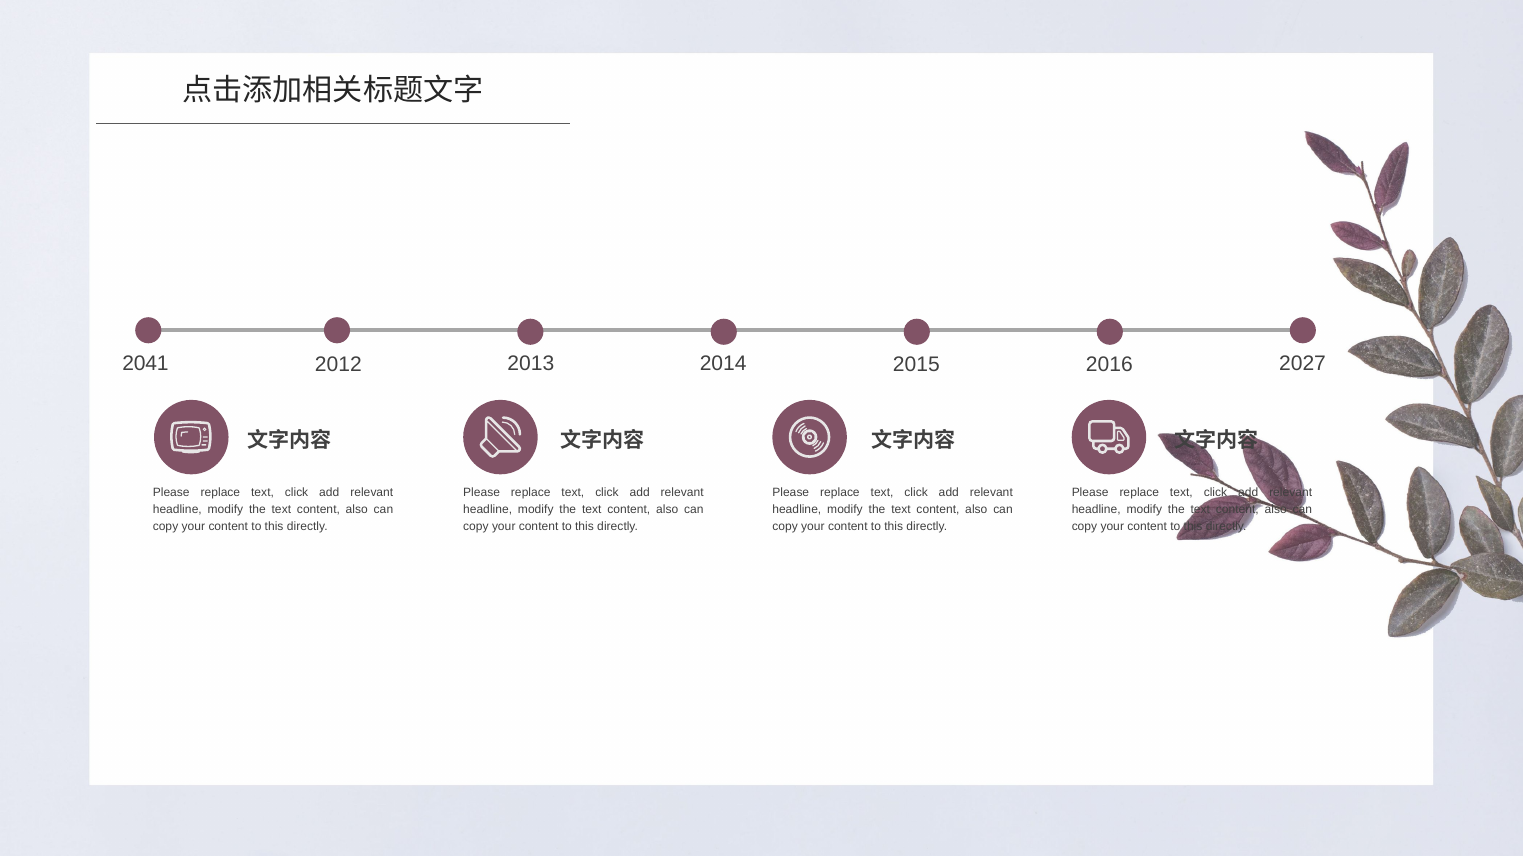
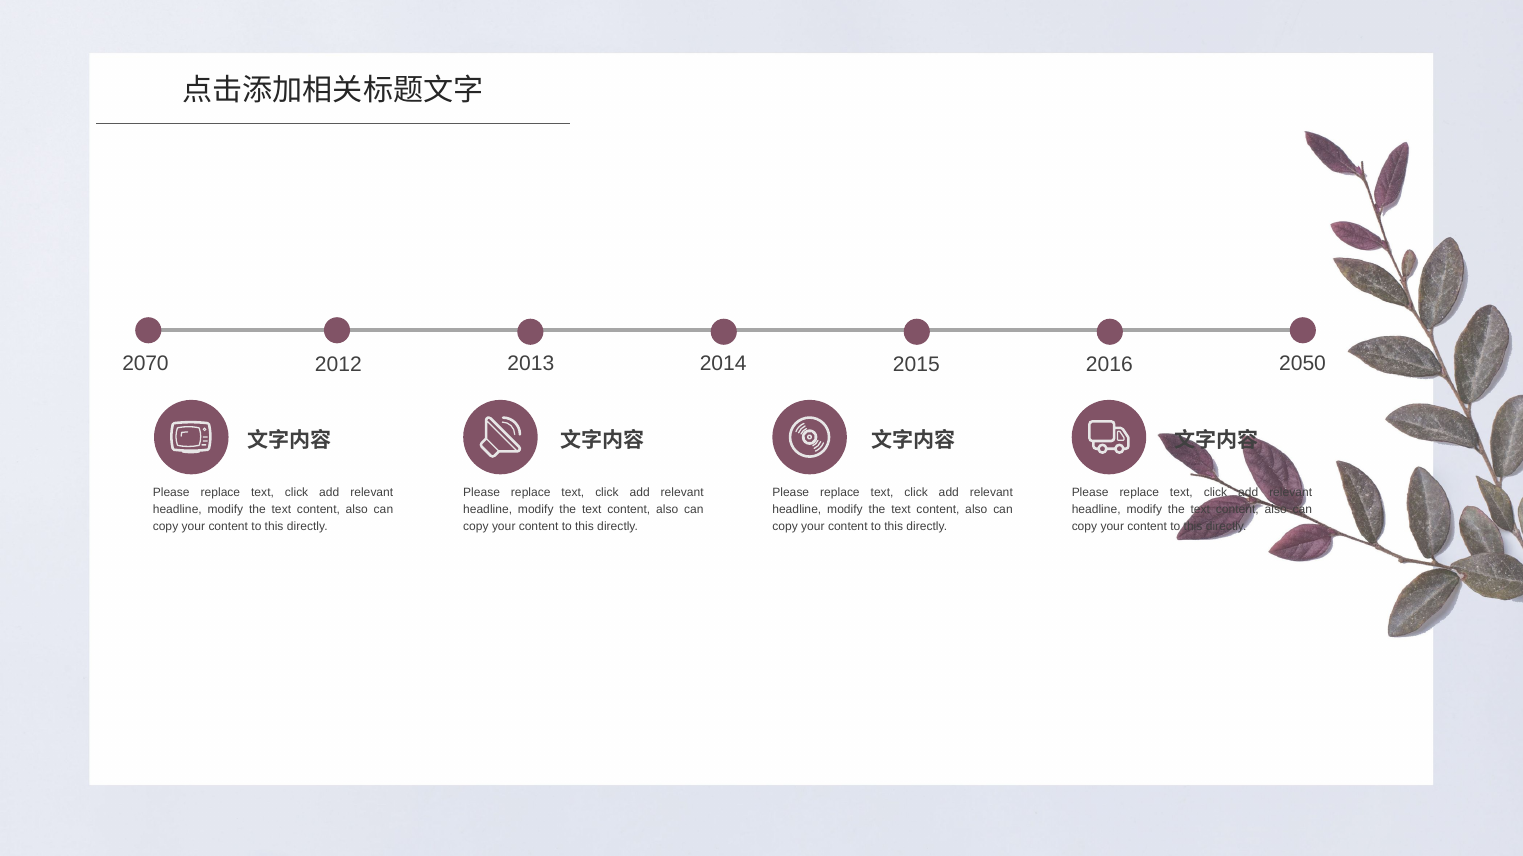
2041: 2041 -> 2070
2027: 2027 -> 2050
